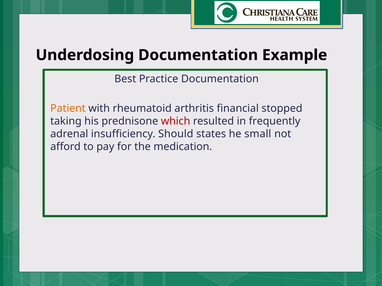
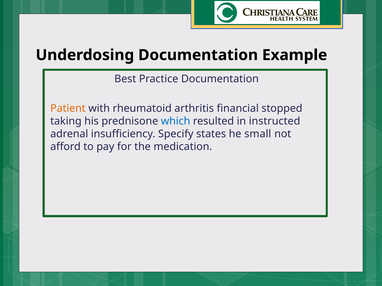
which colour: red -> blue
frequently: frequently -> instructed
Should: Should -> Specify
